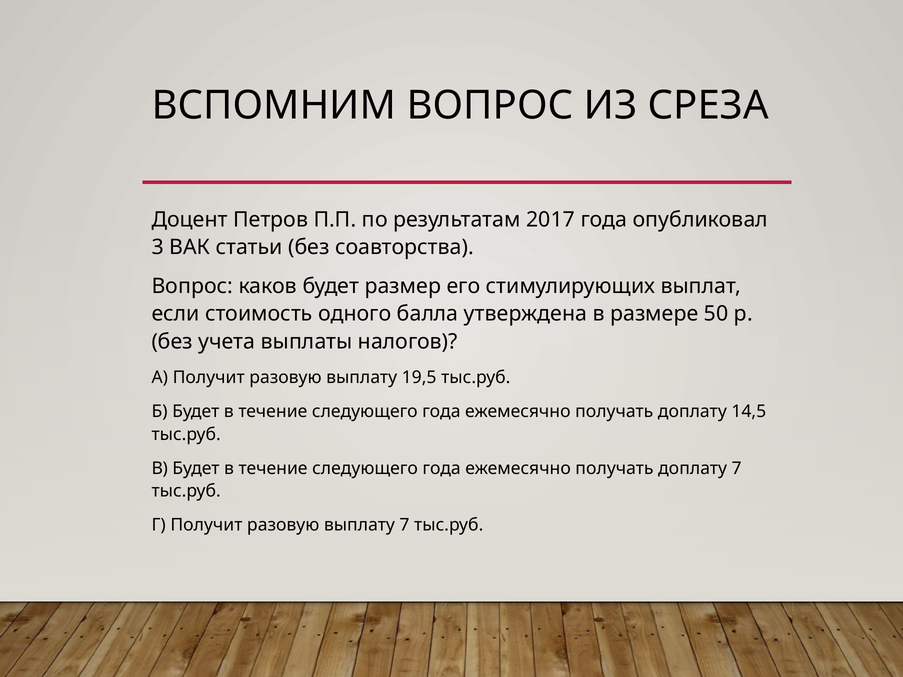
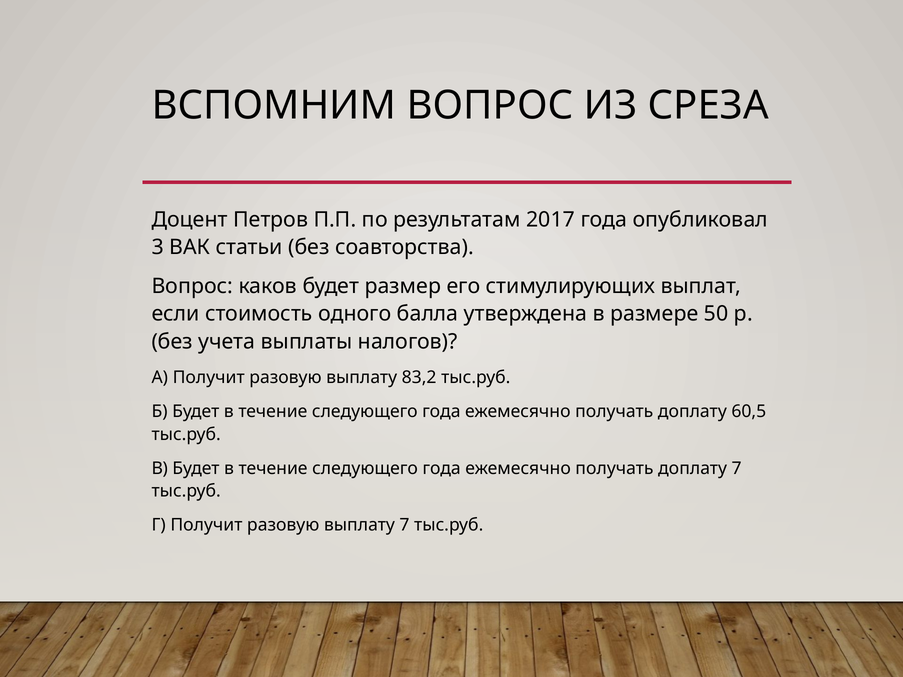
19,5: 19,5 -> 83,2
14,5: 14,5 -> 60,5
